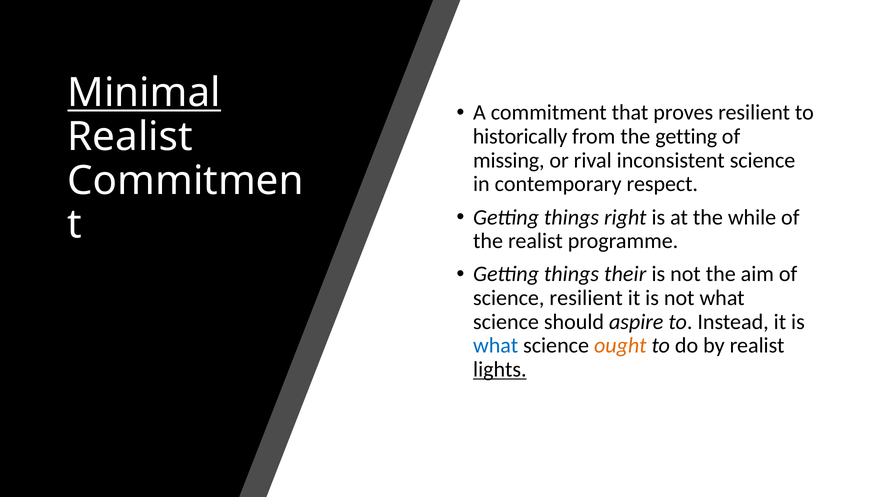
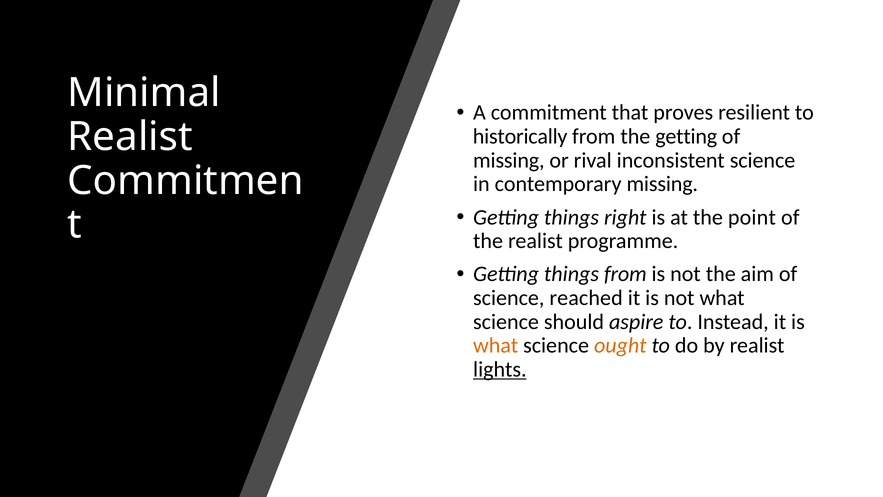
Minimal underline: present -> none
contemporary respect: respect -> missing
while: while -> point
things their: their -> from
science resilient: resilient -> reached
what at (496, 345) colour: blue -> orange
